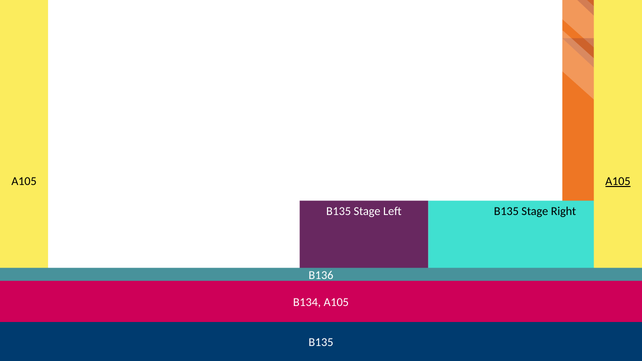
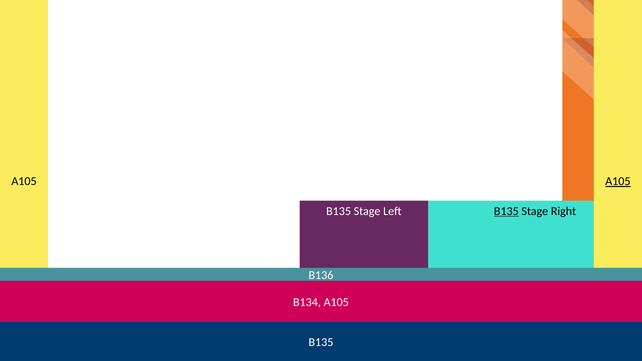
B135 at (506, 211) underline: none -> present
